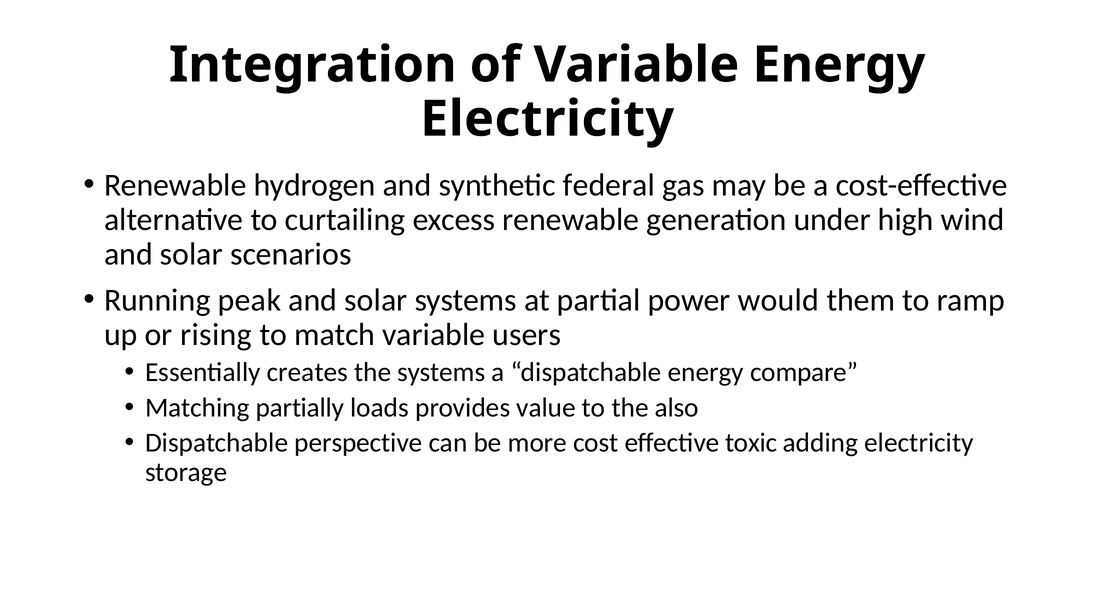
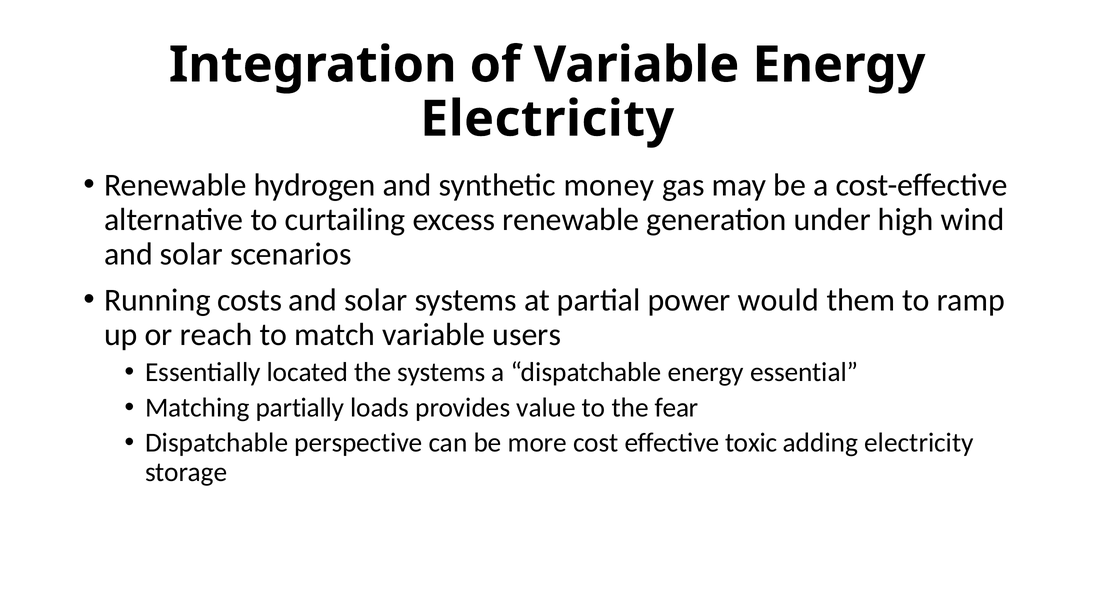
federal: federal -> money
peak: peak -> costs
rising: rising -> reach
creates: creates -> located
compare: compare -> essential
also: also -> fear
